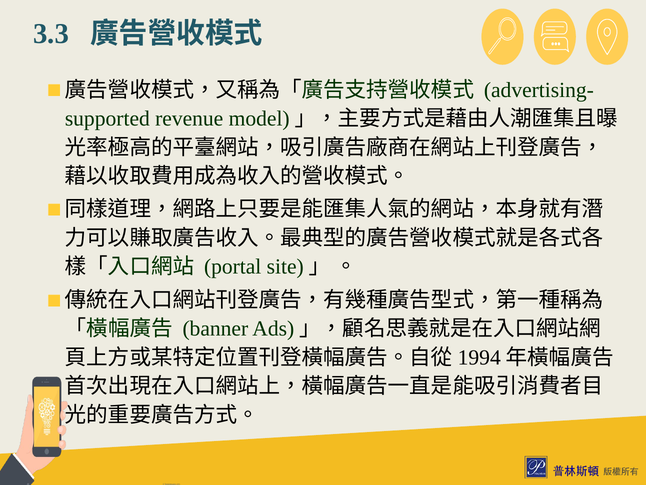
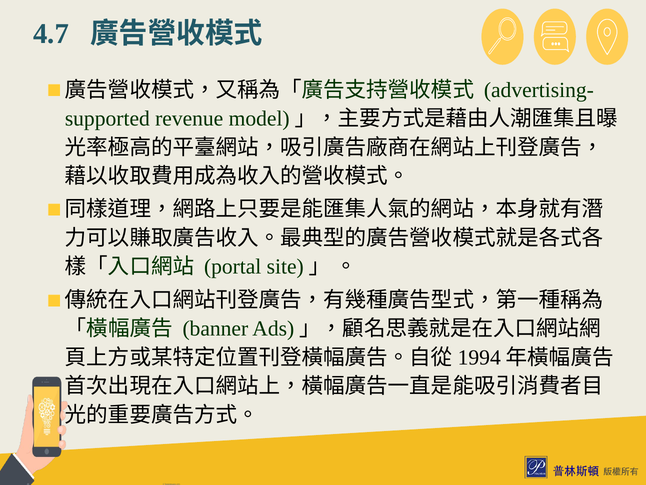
3.3: 3.3 -> 4.7
